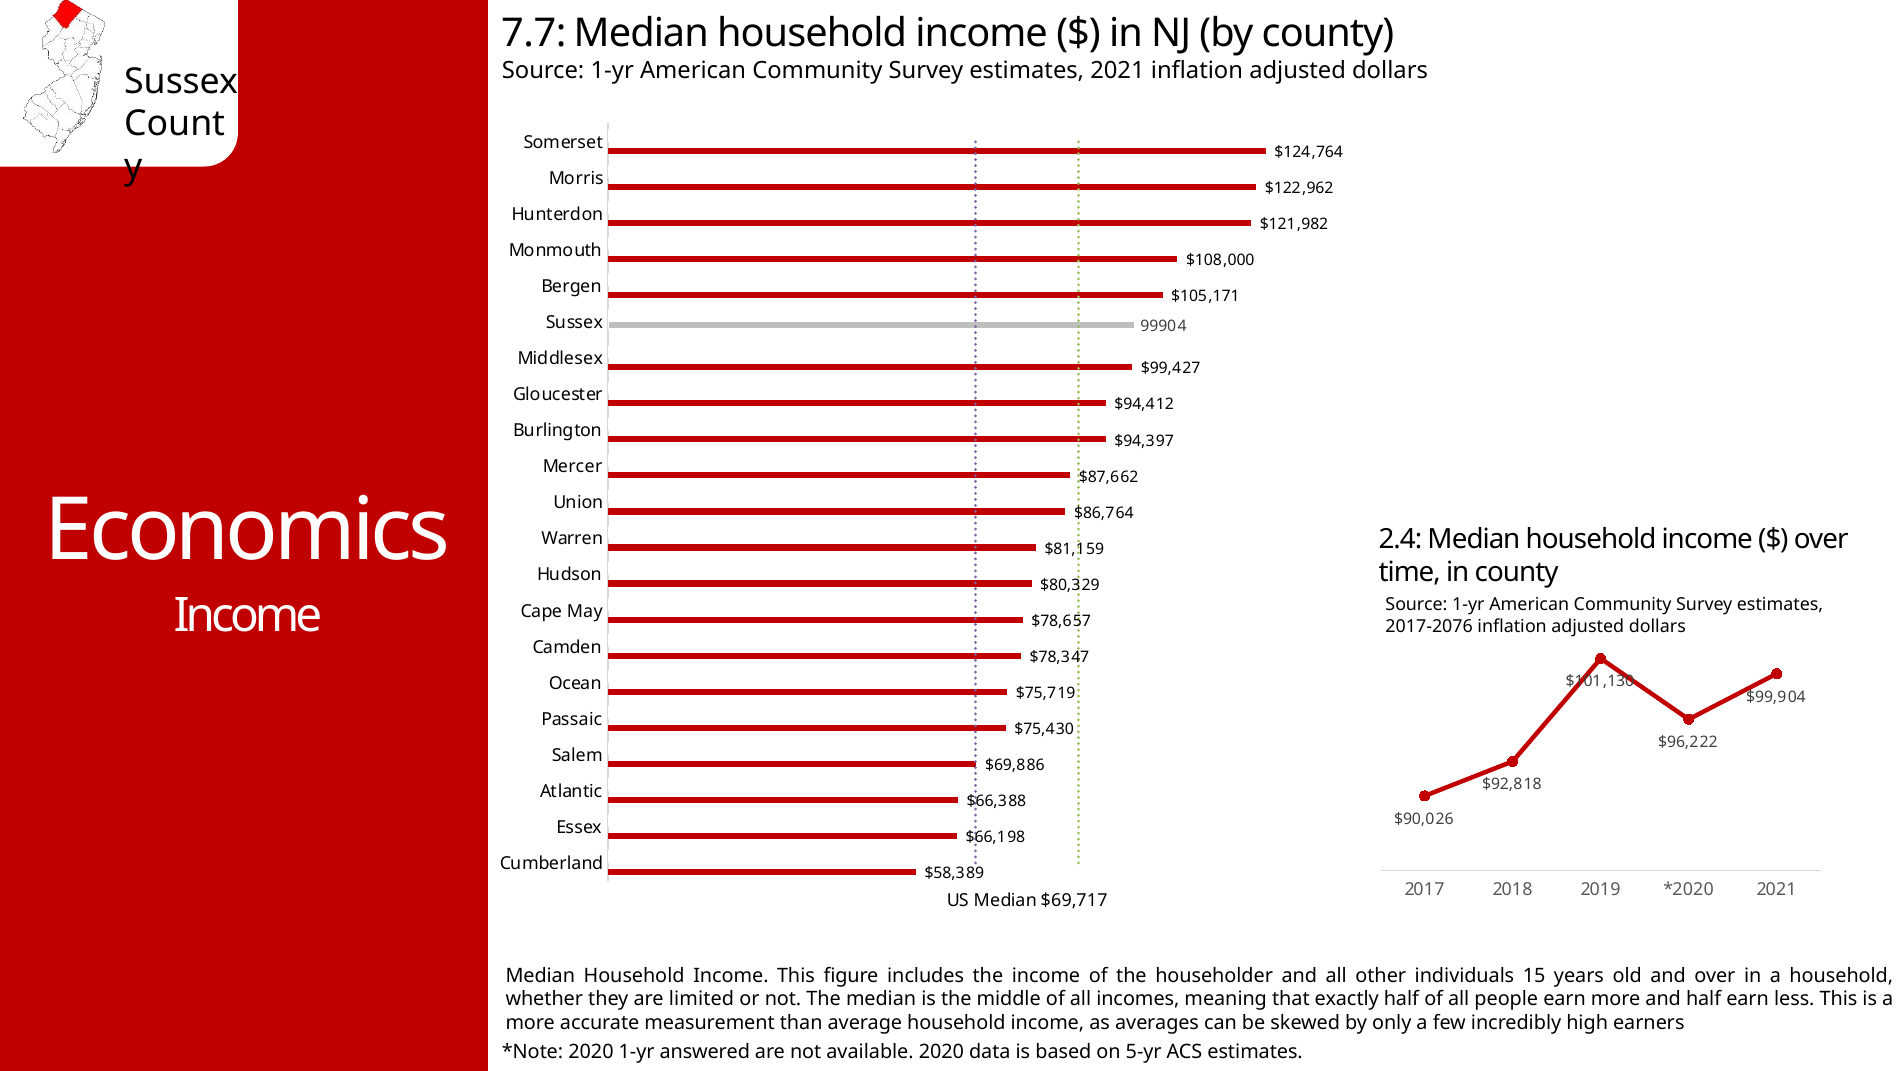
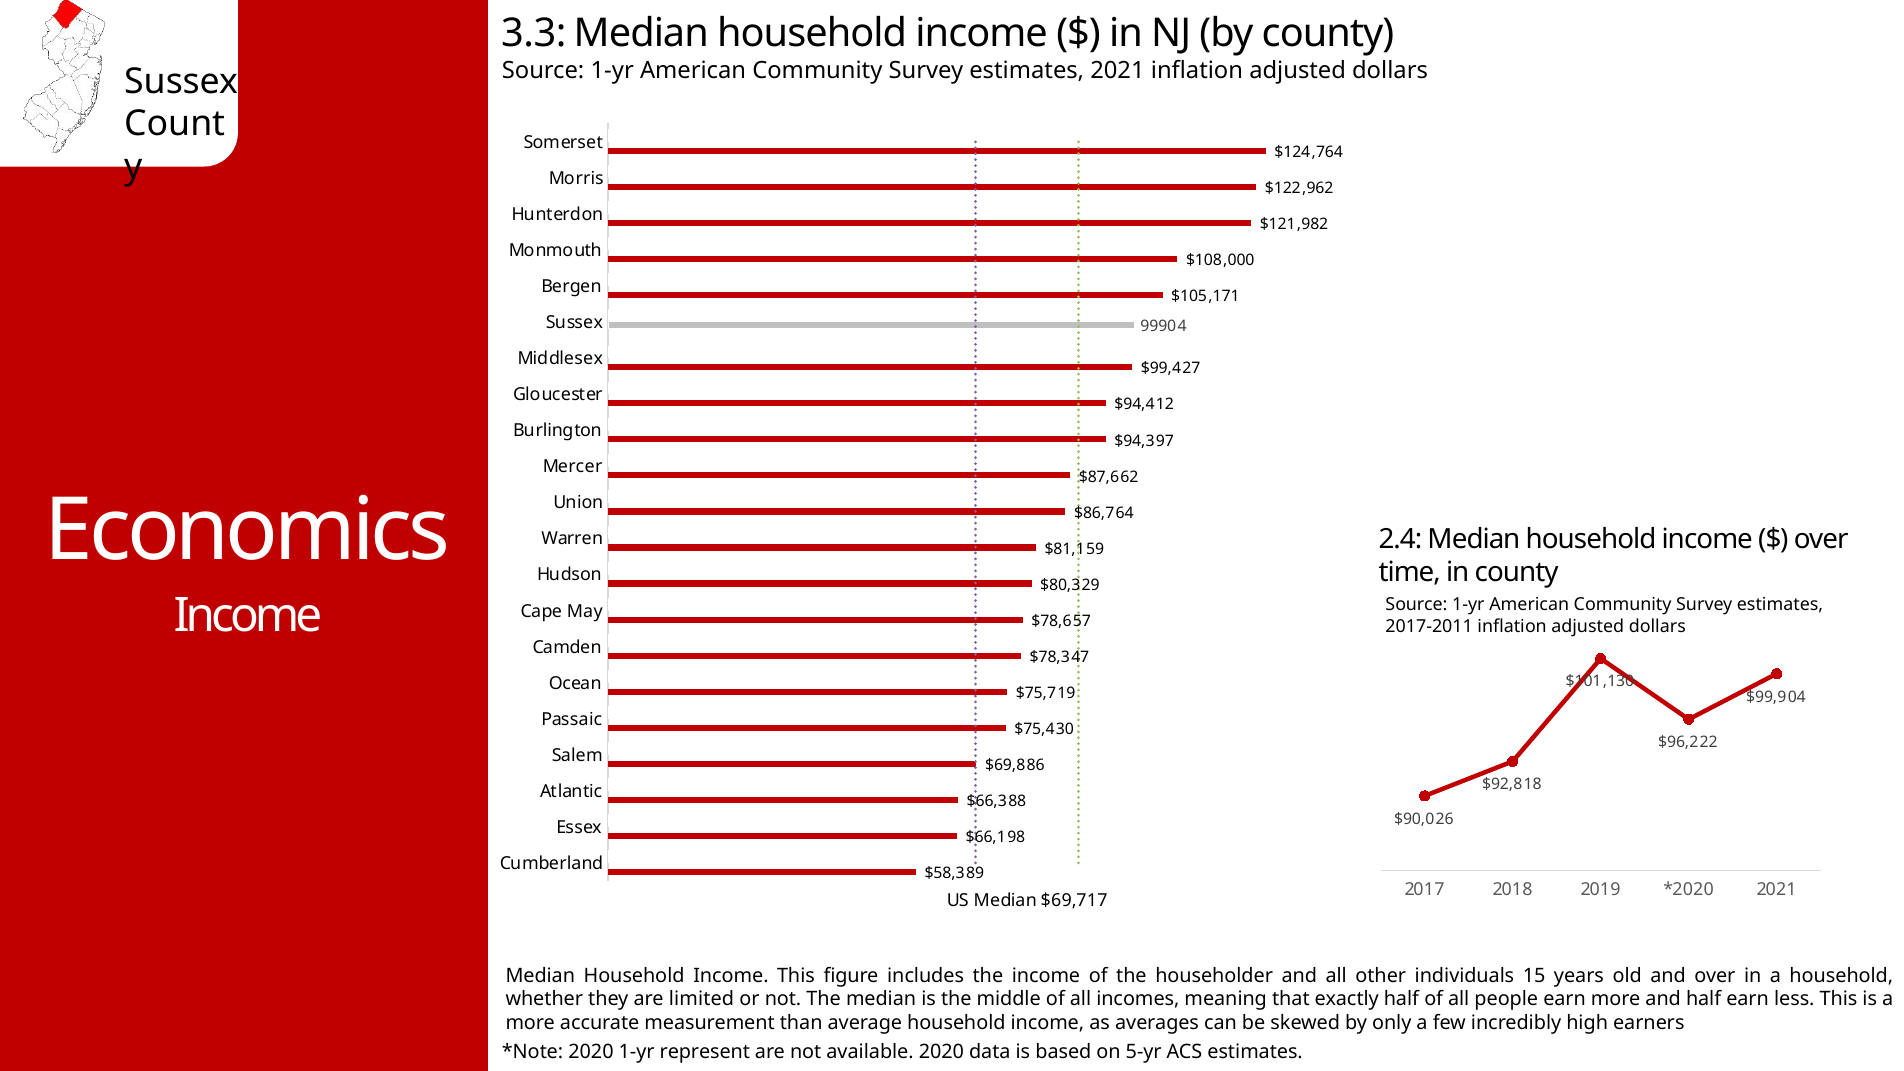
7.7: 7.7 -> 3.3
2017-2076: 2017-2076 -> 2017-2011
answered: answered -> represent
